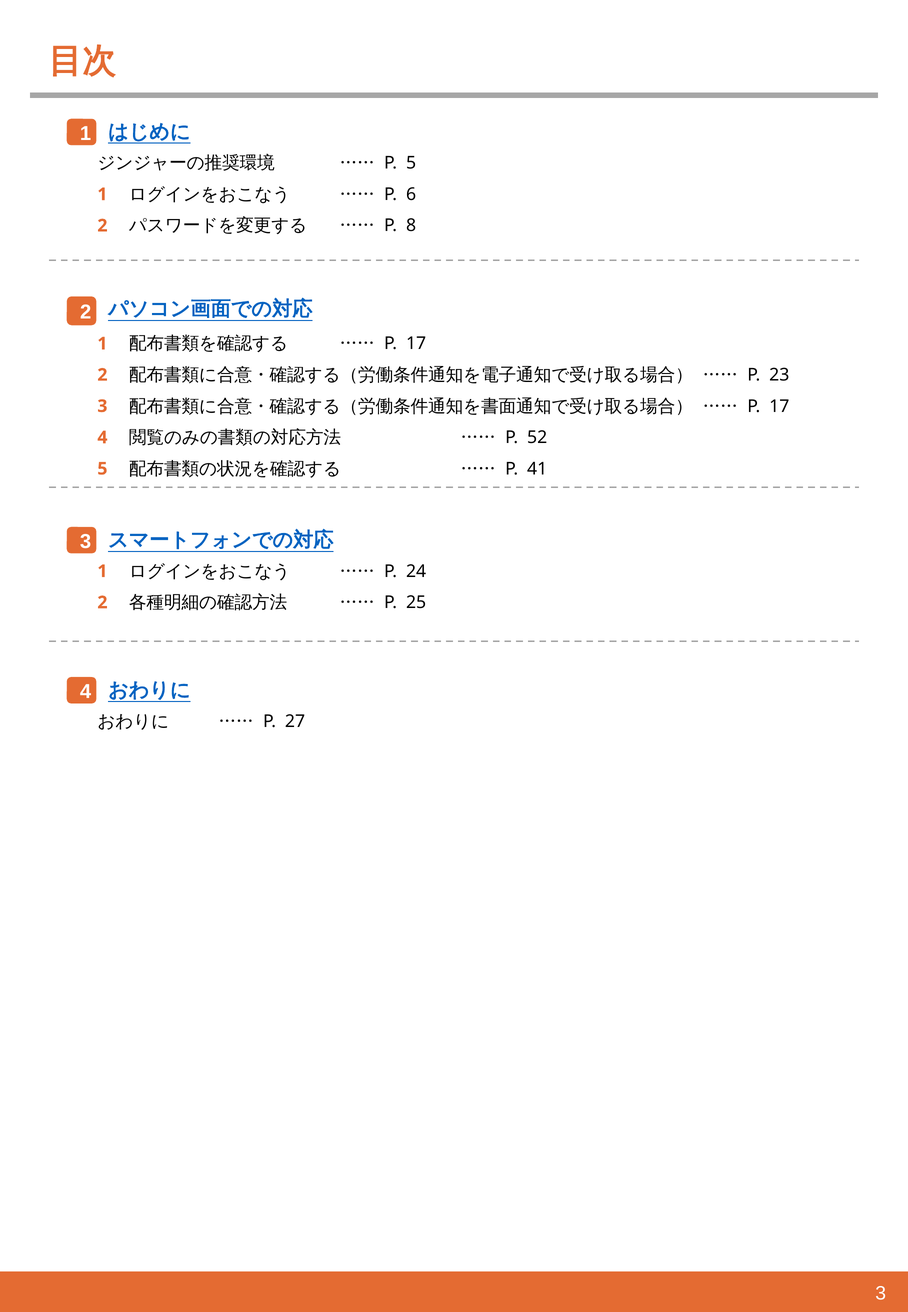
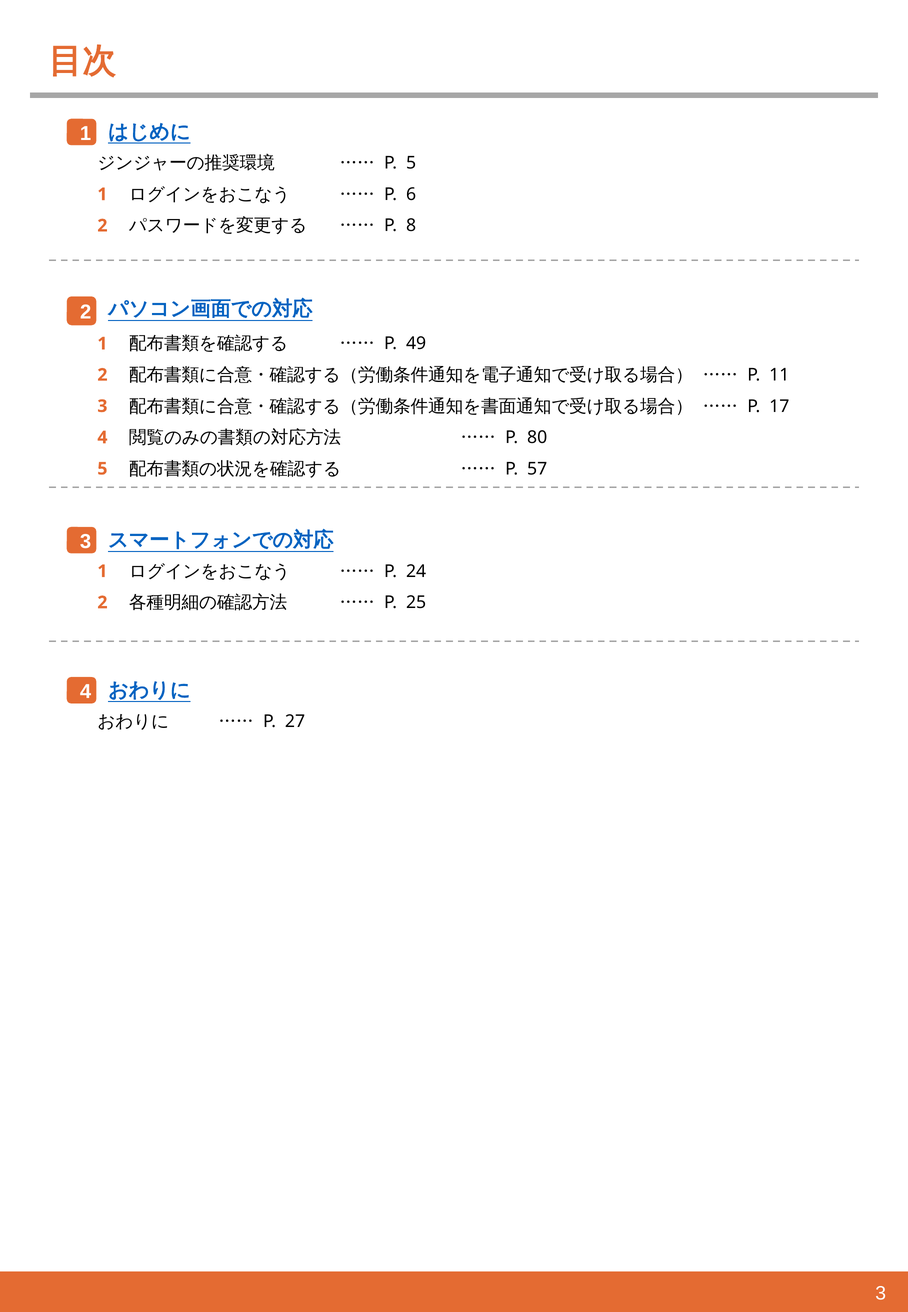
17 at (416, 344): 17 -> 49
23: 23 -> 11
52: 52 -> 80
41: 41 -> 57
